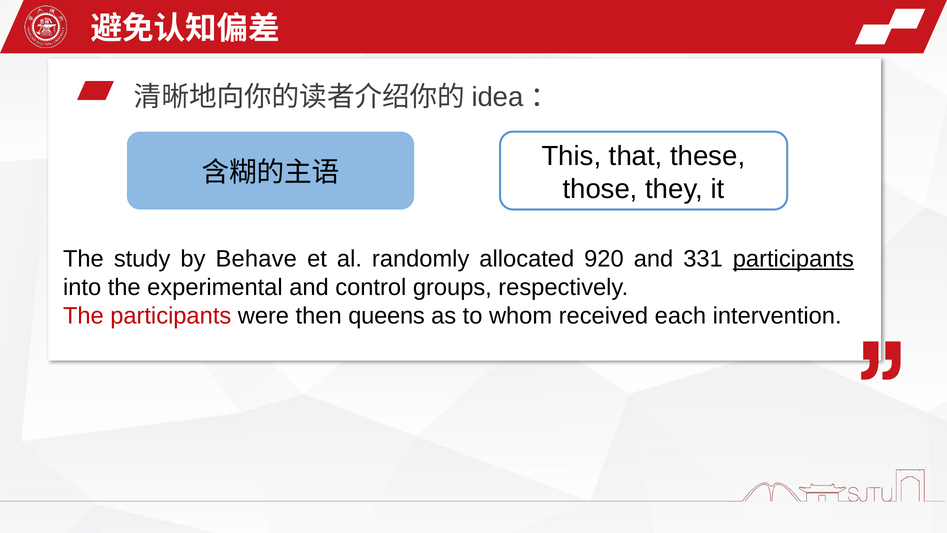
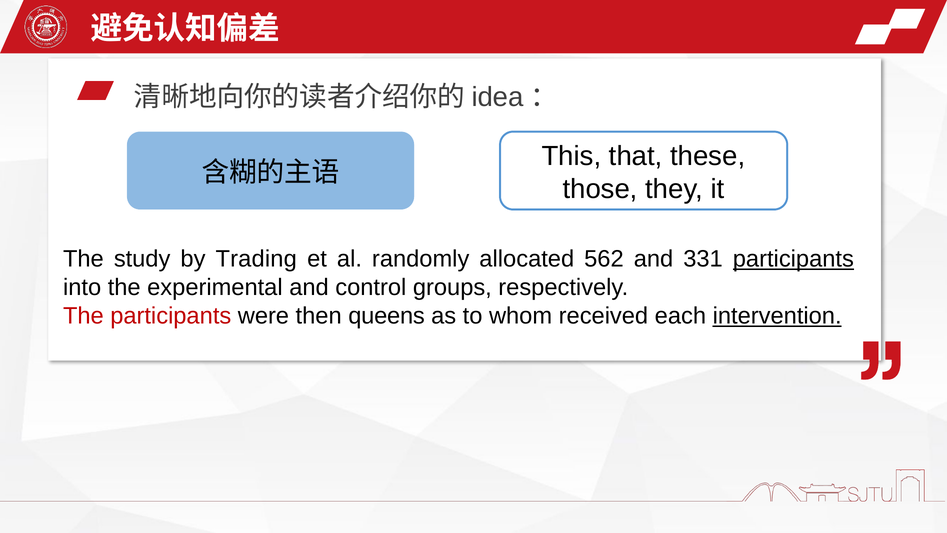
Behave: Behave -> Trading
920: 920 -> 562
intervention underline: none -> present
